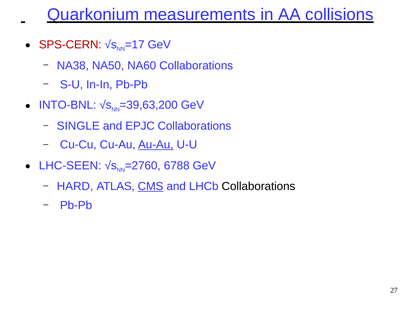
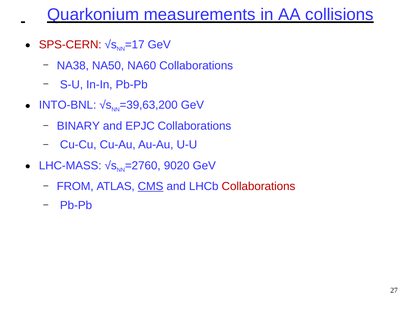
SINGLE: SINGLE -> BINARY
Au-Au underline: present -> none
LHC-SEEN: LHC-SEEN -> LHC-MASS
6788: 6788 -> 9020
HARD: HARD -> FROM
Collaborations at (259, 186) colour: black -> red
